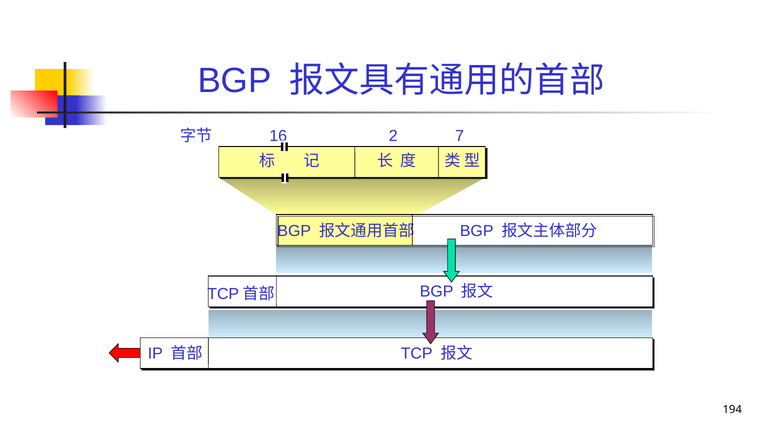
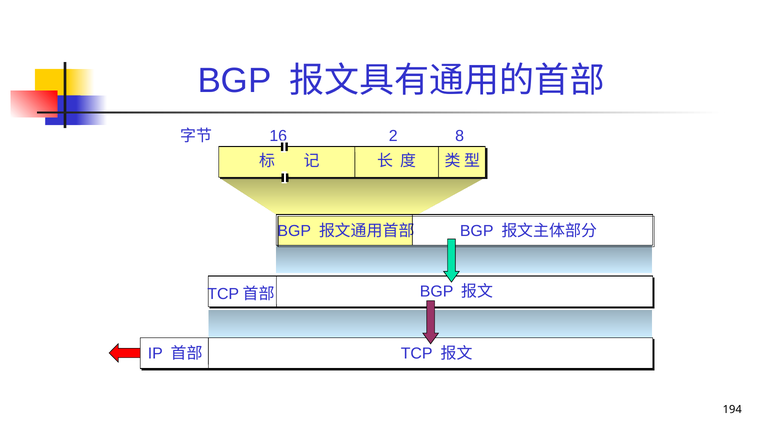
7: 7 -> 8
